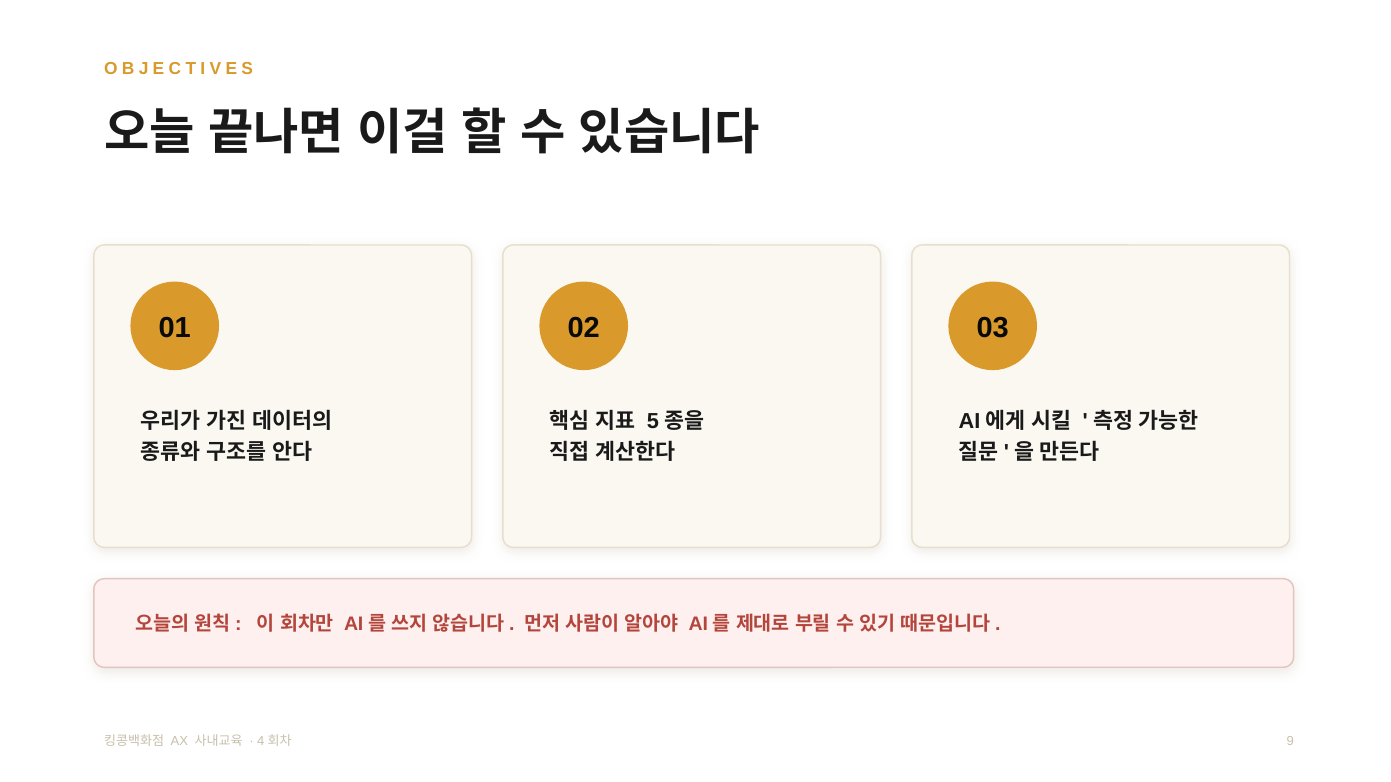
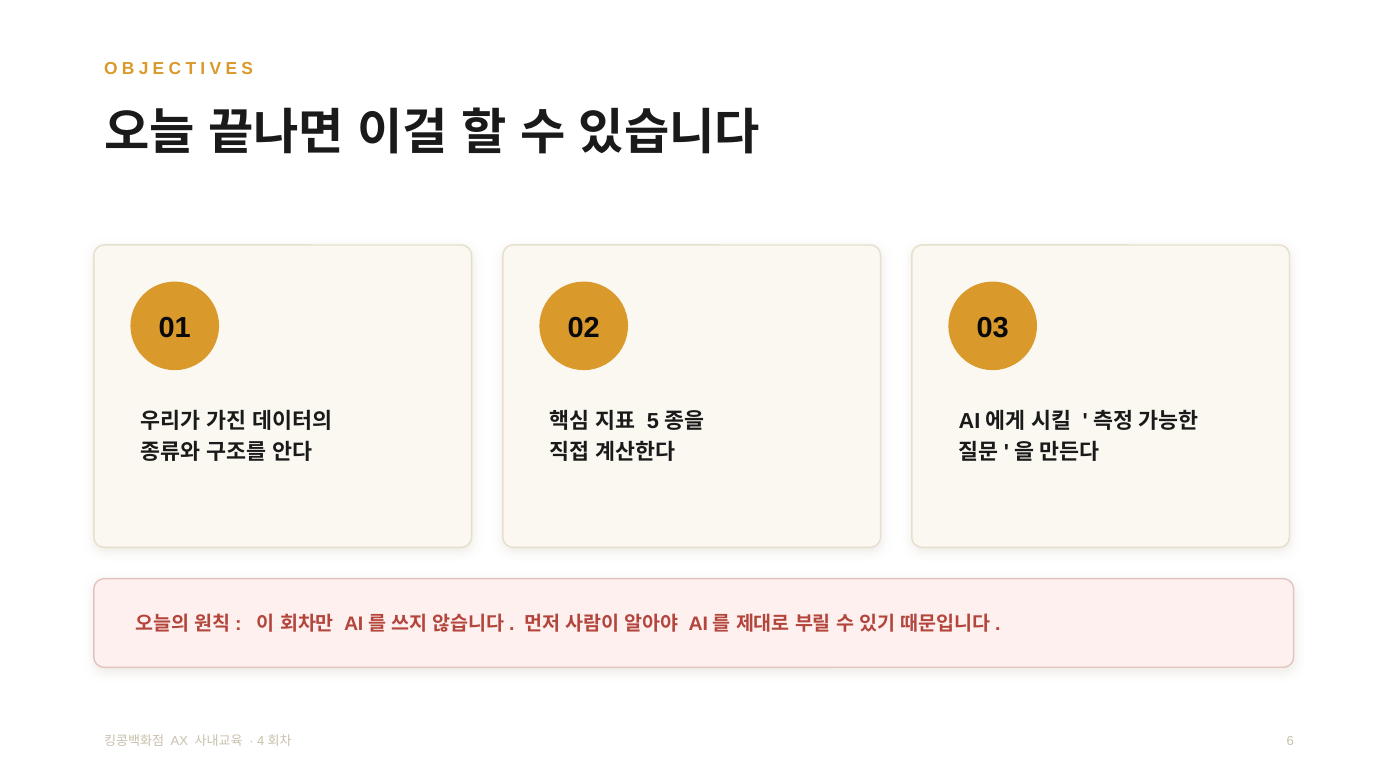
9: 9 -> 6
